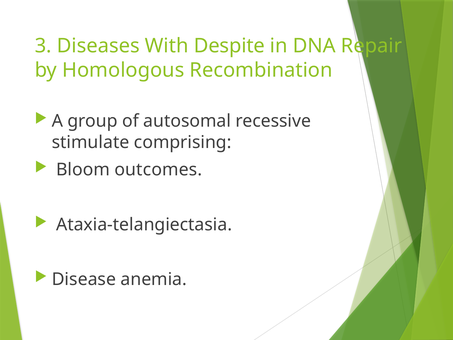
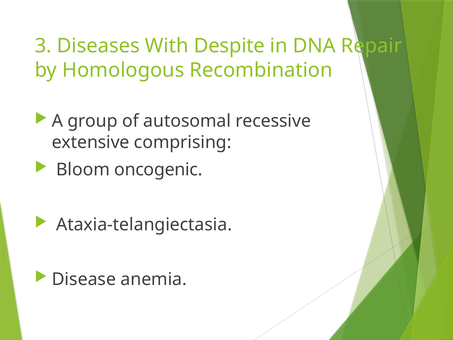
stimulate: stimulate -> extensive
outcomes: outcomes -> oncogenic
